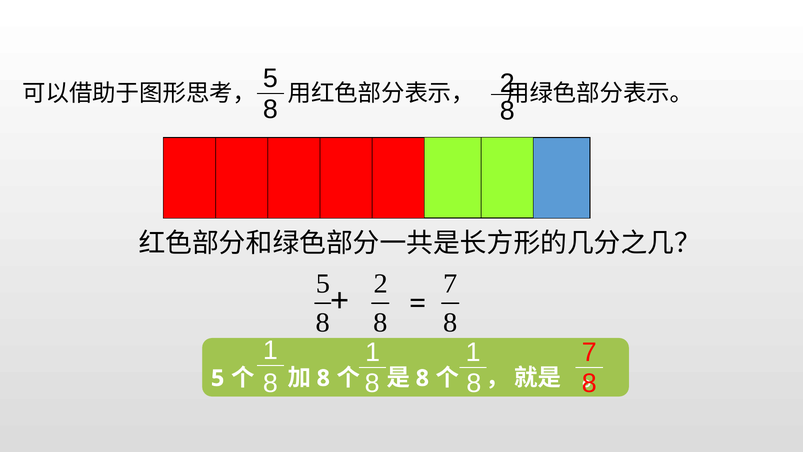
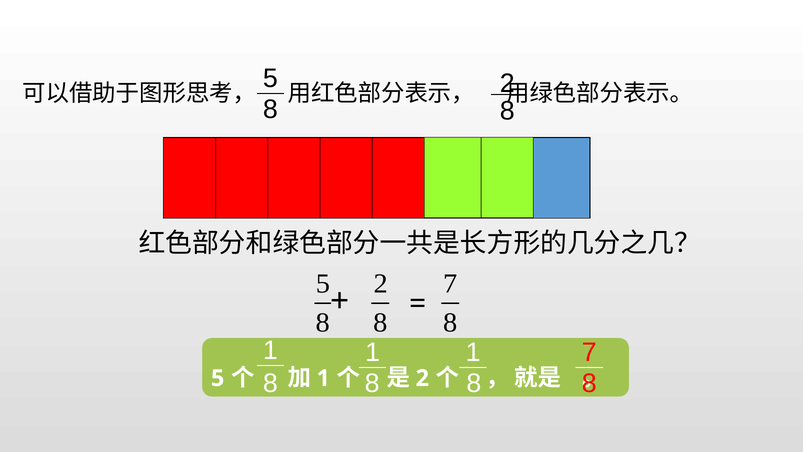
8 at (323, 378): 8 -> 1
8 at (422, 378): 8 -> 2
